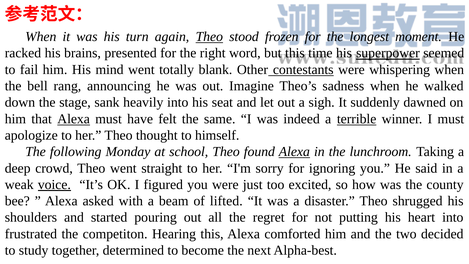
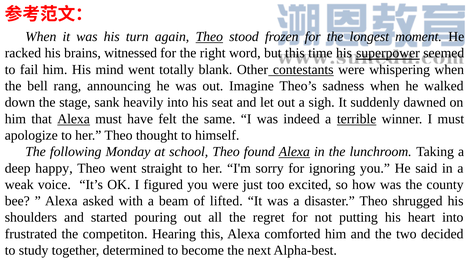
presented: presented -> witnessed
crowd: crowd -> happy
voice underline: present -> none
